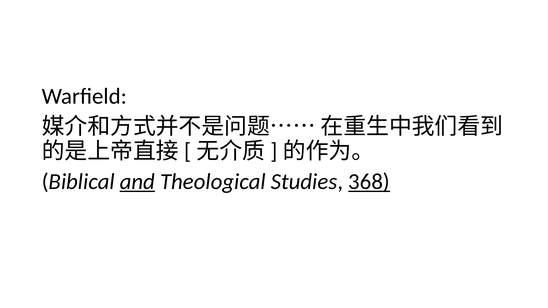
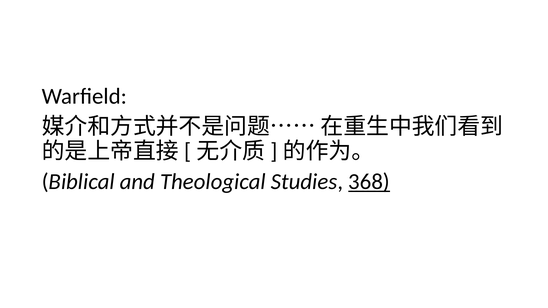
and underline: present -> none
